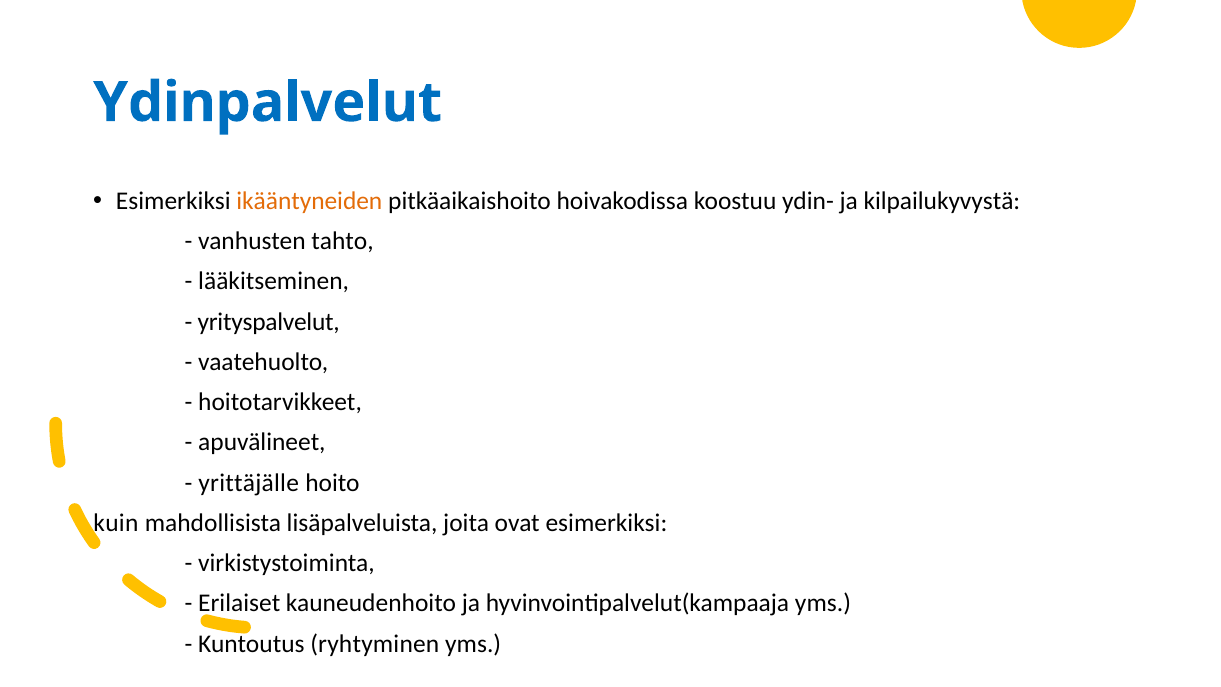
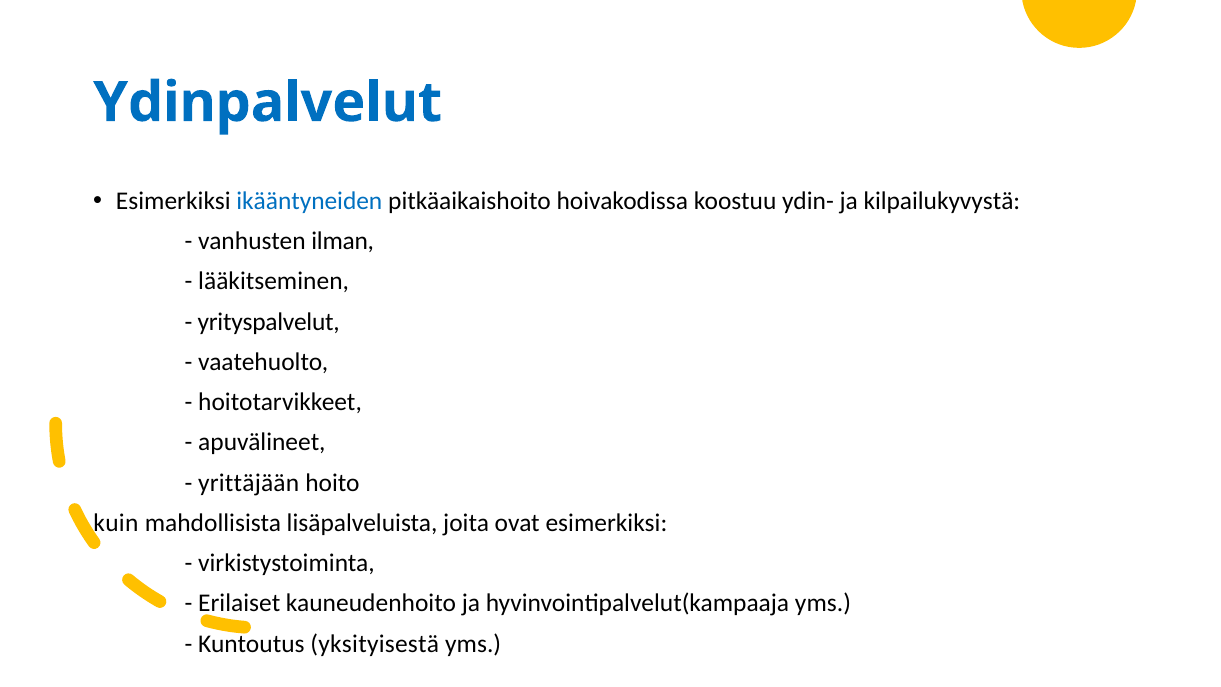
ikääntyneiden colour: orange -> blue
tahto: tahto -> ilman
yrittäjälle: yrittäjälle -> yrittäjään
ryhtyminen: ryhtyminen -> yksityisestä
